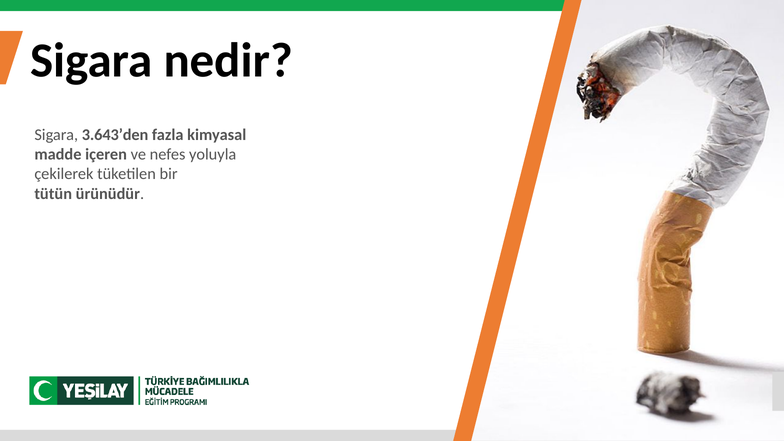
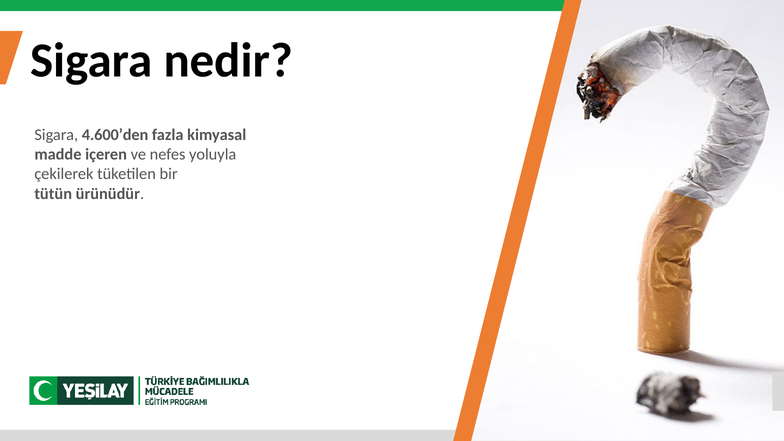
3.643’den: 3.643’den -> 4.600’den
